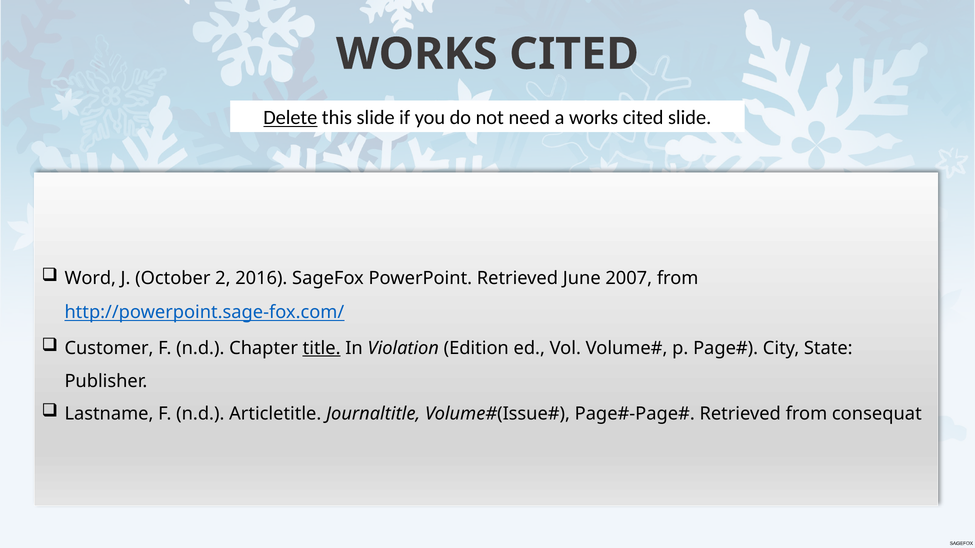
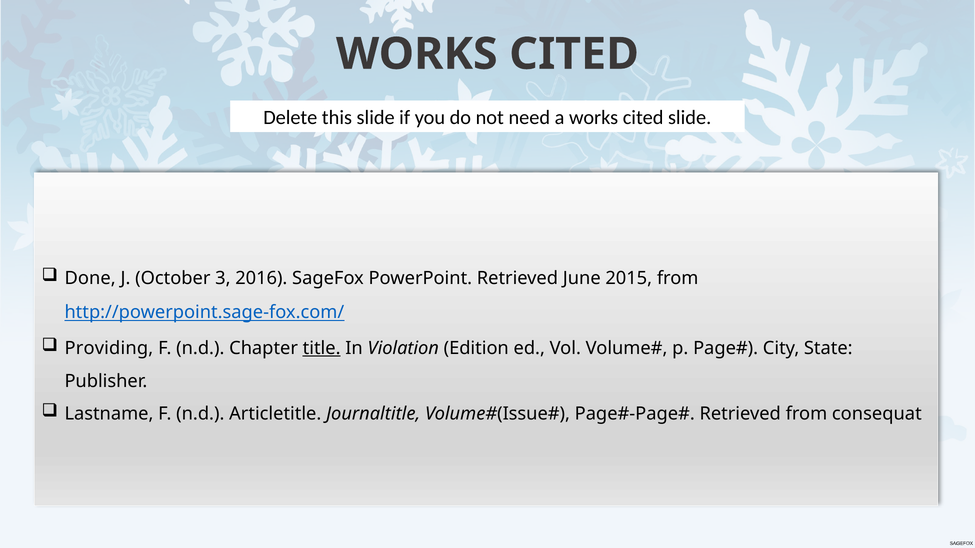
Delete underline: present -> none
Word: Word -> Done
2: 2 -> 3
2007: 2007 -> 2015
Customer: Customer -> Providing
